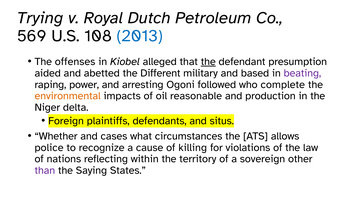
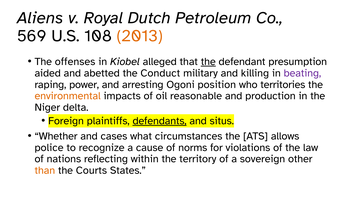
Trying: Trying -> Aliens
2013 colour: blue -> orange
Different: Different -> Conduct
based: based -> killing
followed: followed -> position
complete: complete -> territories
defendants underline: none -> present
killing: killing -> norms
than colour: purple -> orange
Saying: Saying -> Courts
